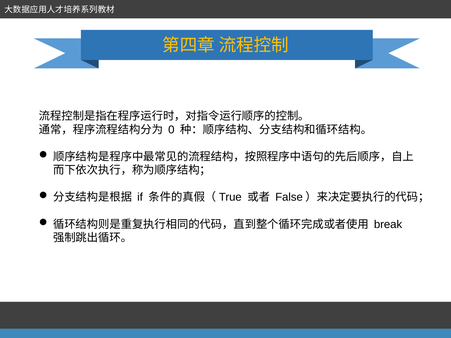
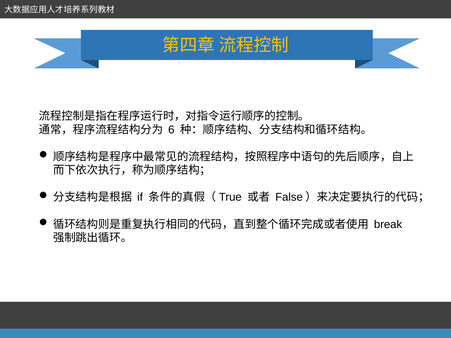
0: 0 -> 6
